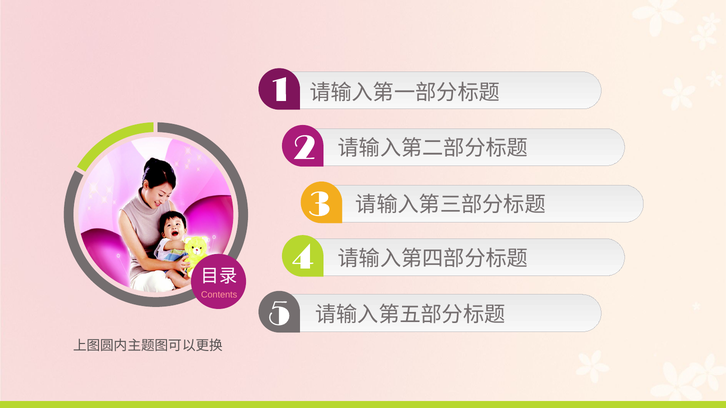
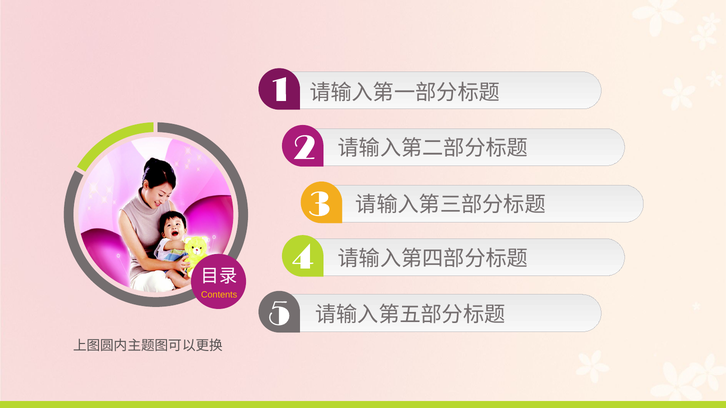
Contents colour: pink -> yellow
